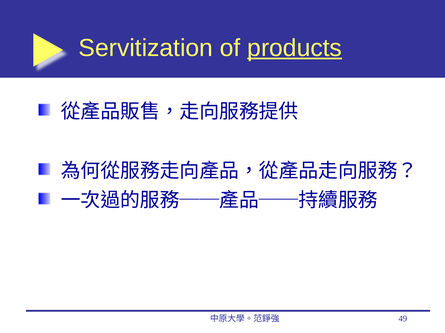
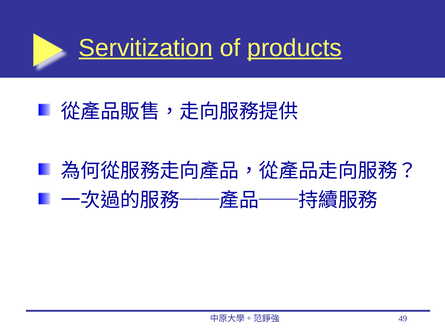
Servitization underline: none -> present
